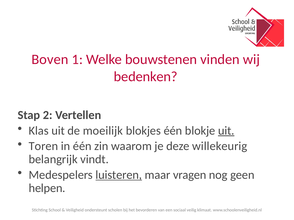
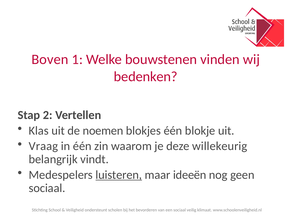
moeilijk: moeilijk -> noemen
uit at (226, 131) underline: present -> none
Toren: Toren -> Vraag
vragen: vragen -> ideeën
helpen at (47, 188): helpen -> sociaal
